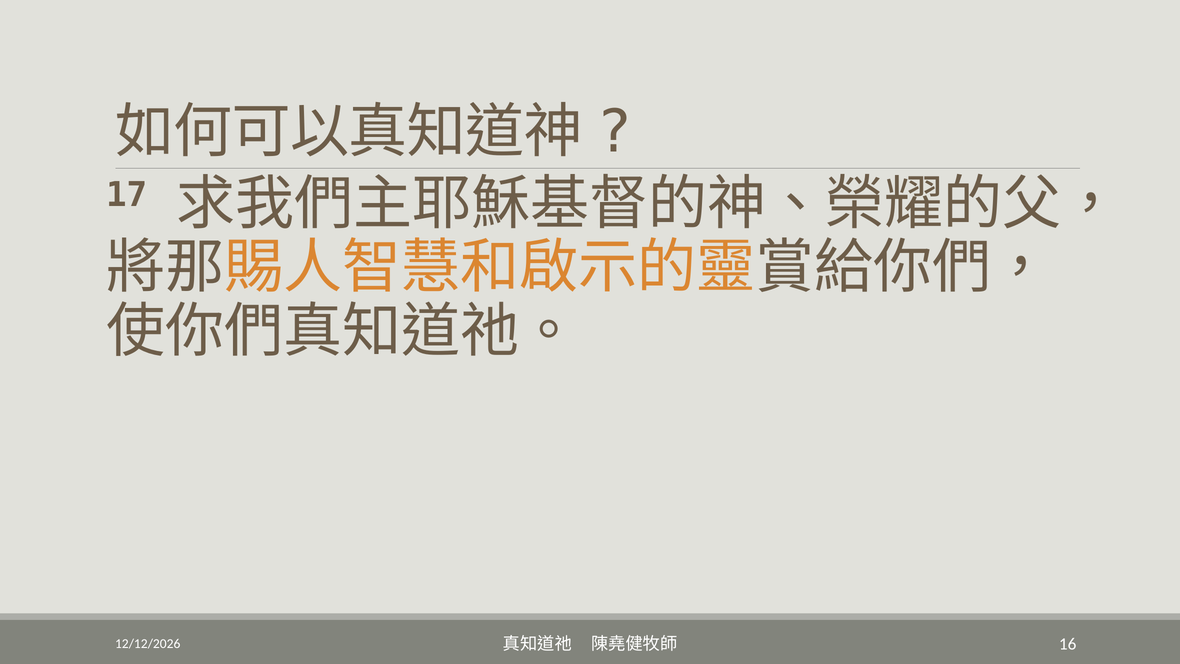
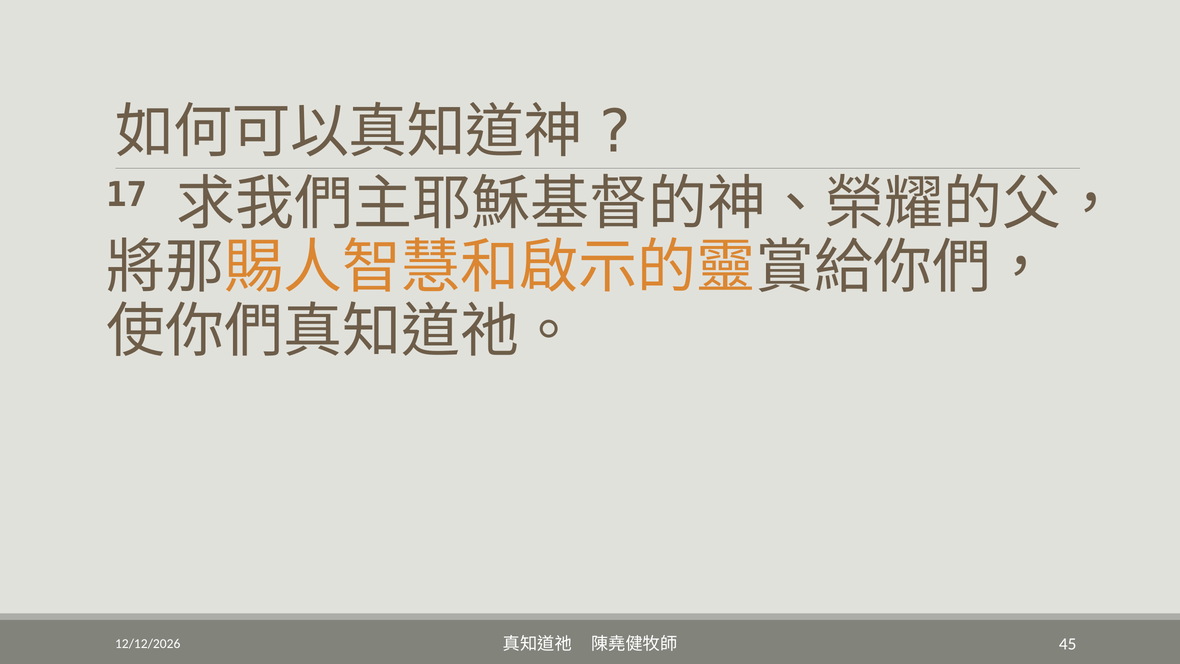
16: 16 -> 45
